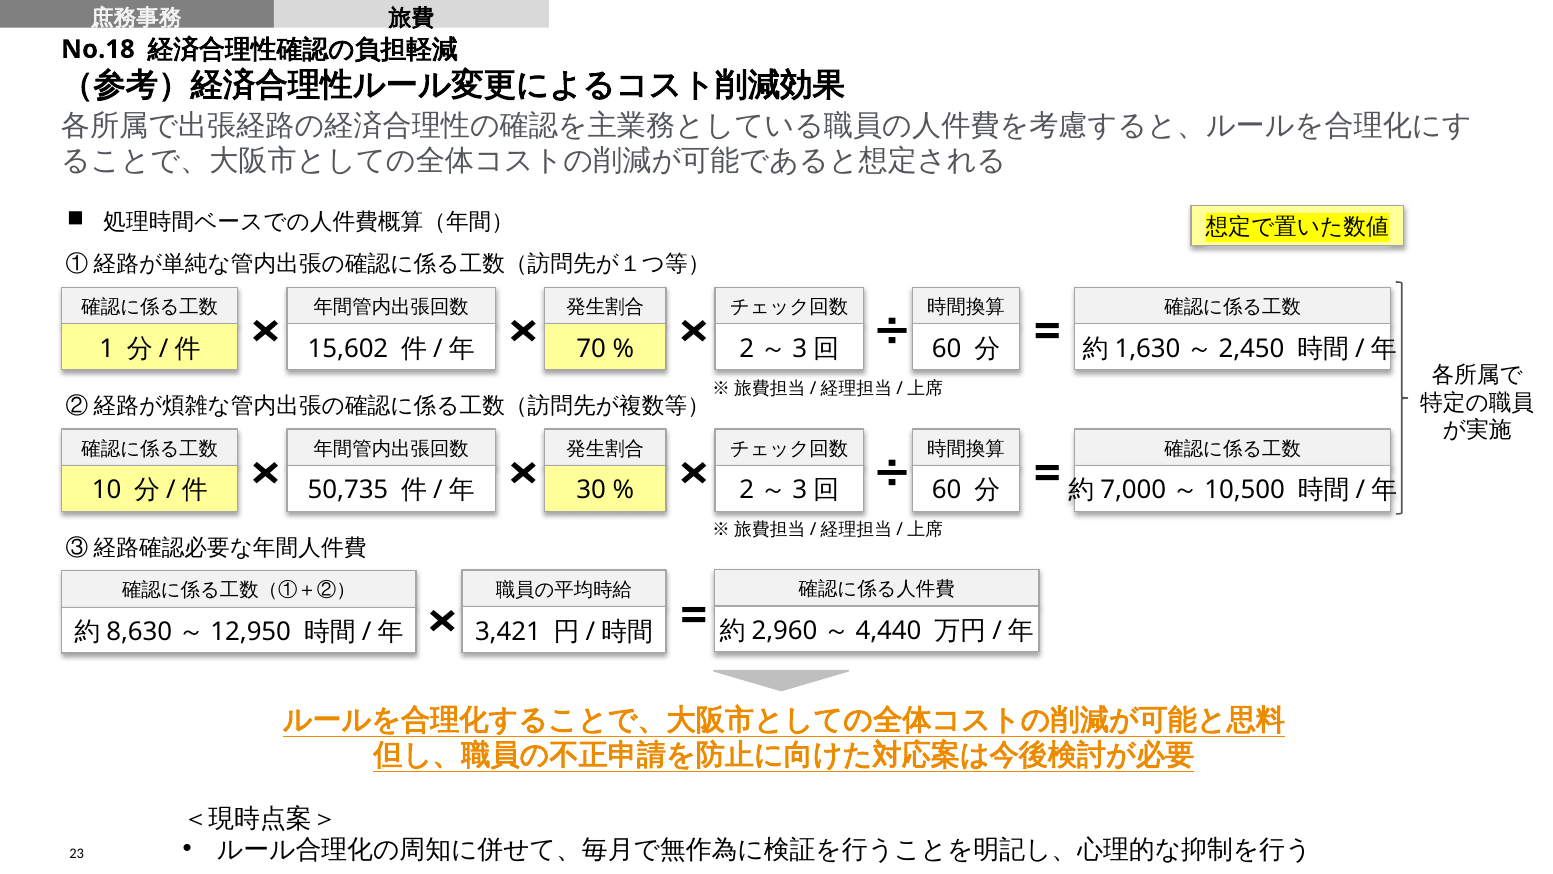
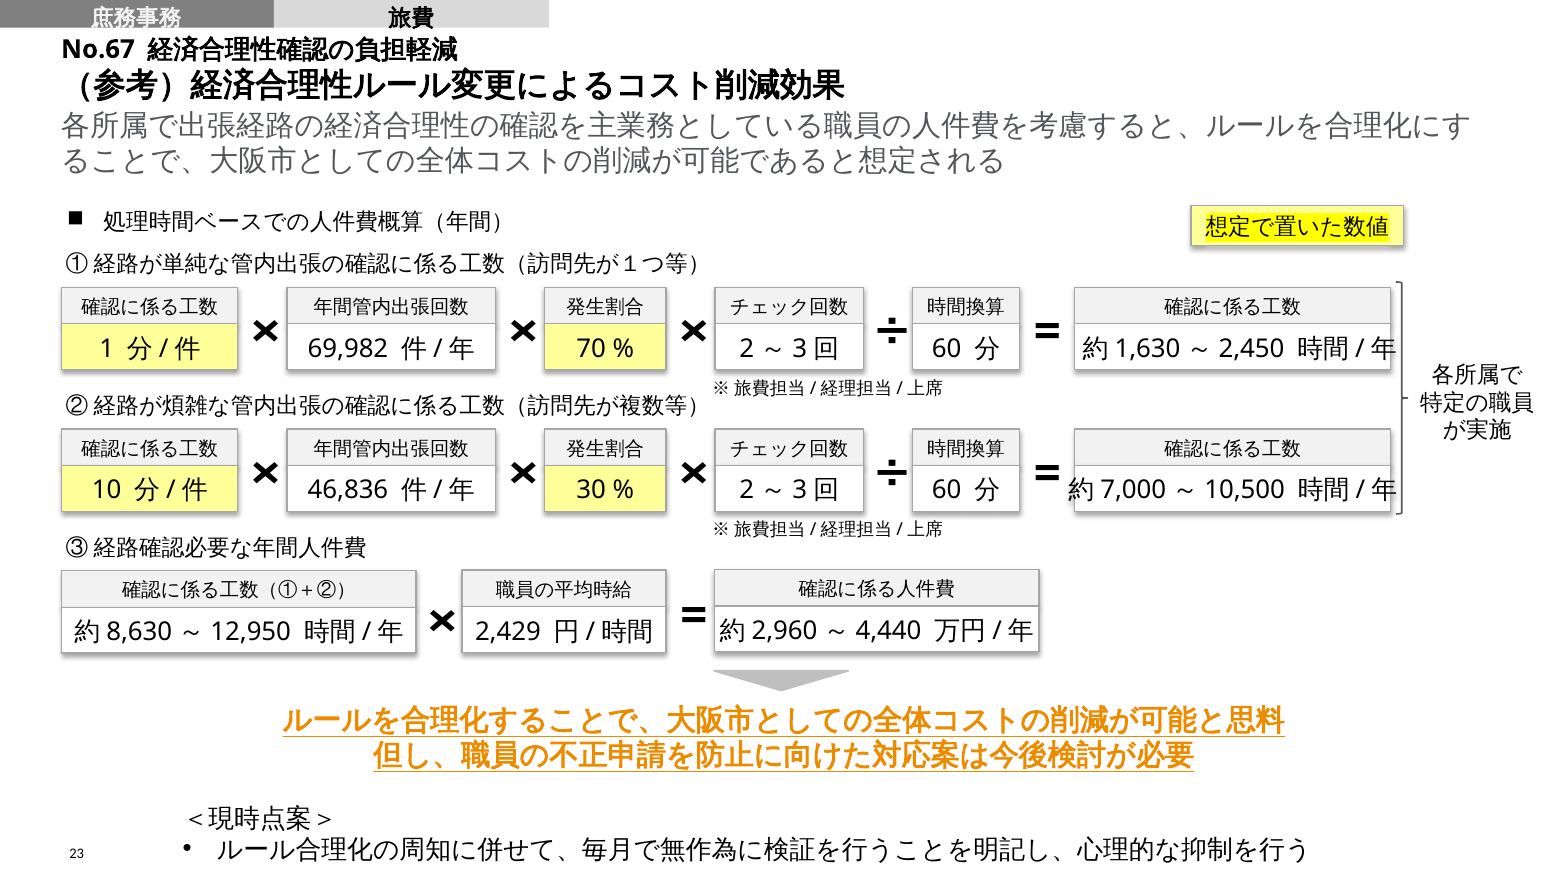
No.18: No.18 -> No.67
15,602: 15,602 -> 69,982
50,735: 50,735 -> 46,836
3,421: 3,421 -> 2,429
